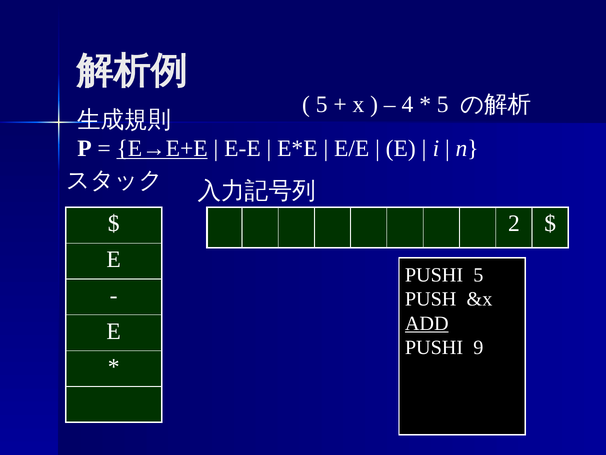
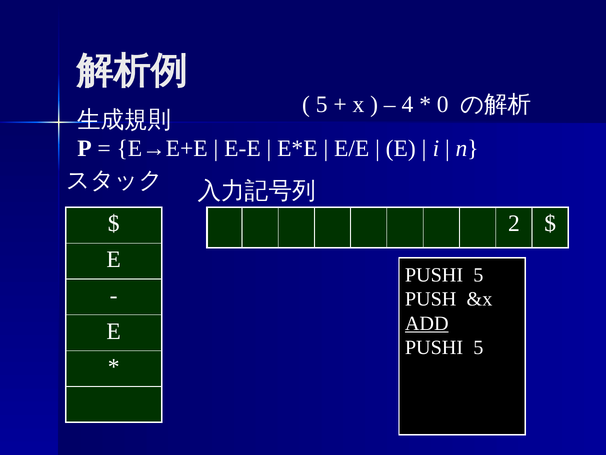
5 at (443, 104): 5 -> 0
E→E+E underline: present -> none
9 at (478, 347): 9 -> 5
